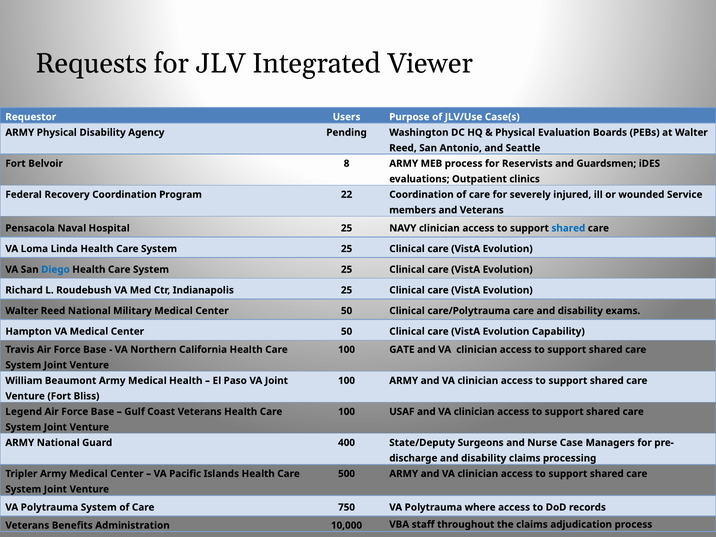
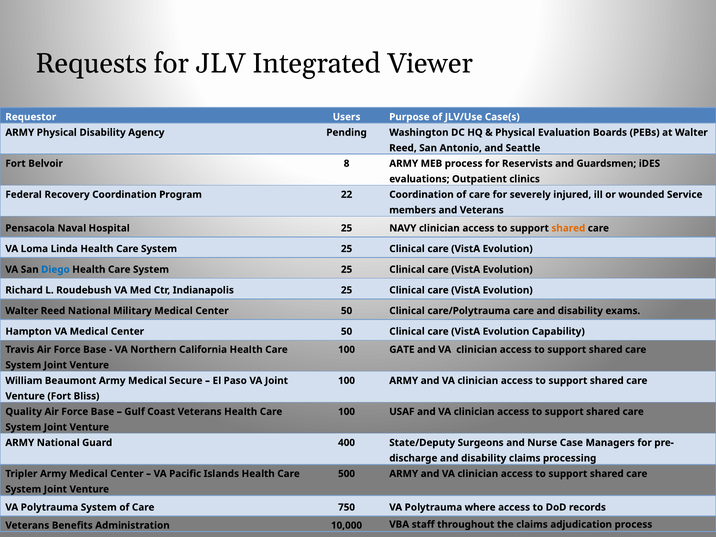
shared at (568, 228) colour: blue -> orange
Medical Health: Health -> Secure
Legend: Legend -> Quality
